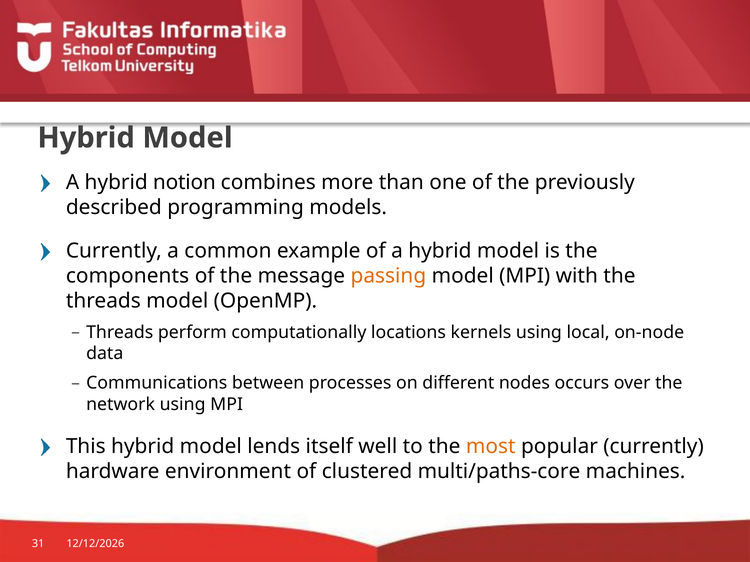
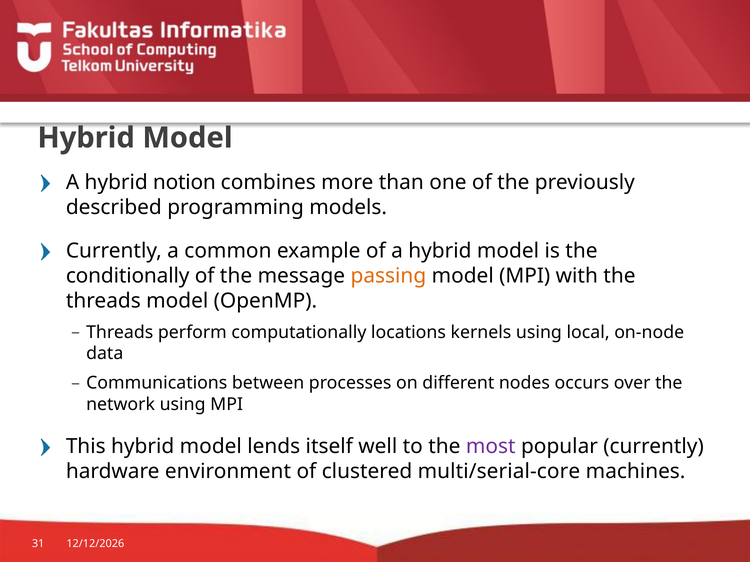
components: components -> conditionally
most colour: orange -> purple
multi/paths-core: multi/paths-core -> multi/serial-core
